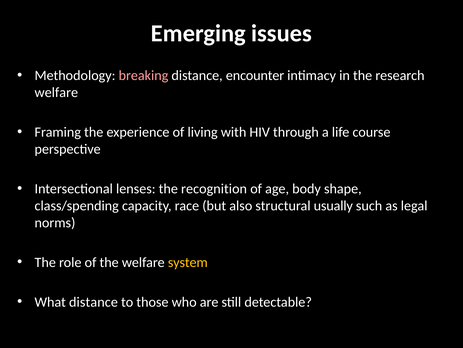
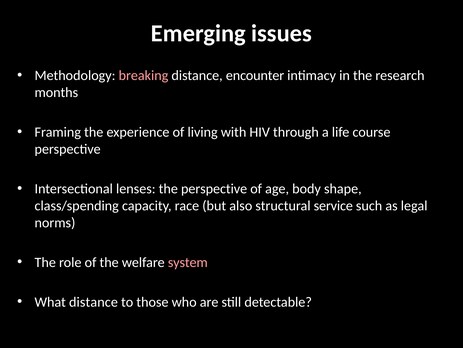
welfare at (56, 92): welfare -> months
the recognition: recognition -> perspective
usually: usually -> service
system colour: yellow -> pink
